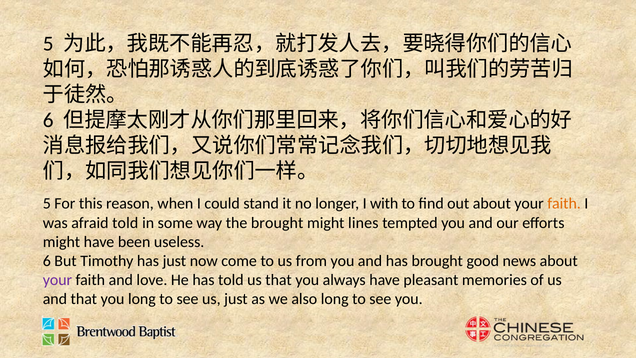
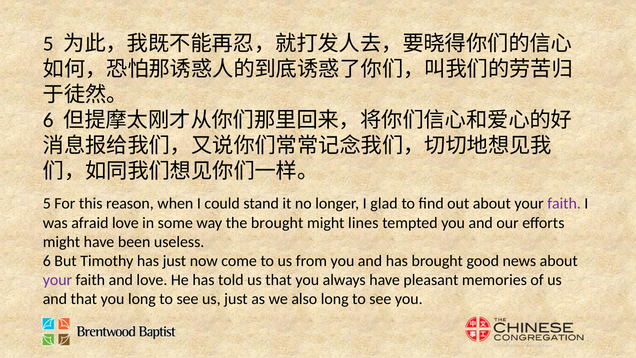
with: with -> glad
faith at (564, 204) colour: orange -> purple
afraid told: told -> love
